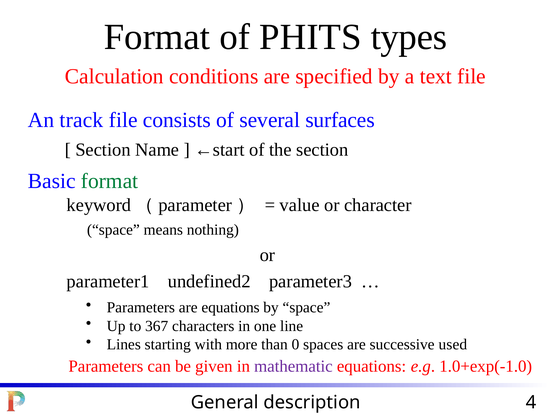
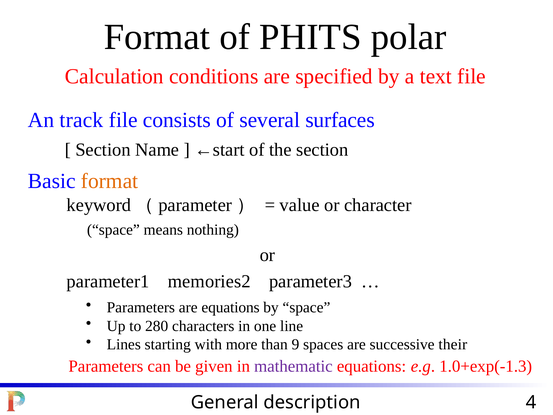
types: types -> polar
format at (110, 181) colour: green -> orange
undefined2: undefined2 -> memories2
367: 367 -> 280
0: 0 -> 9
used: used -> their
1.0+exp(-1.0: 1.0+exp(-1.0 -> 1.0+exp(-1.3
